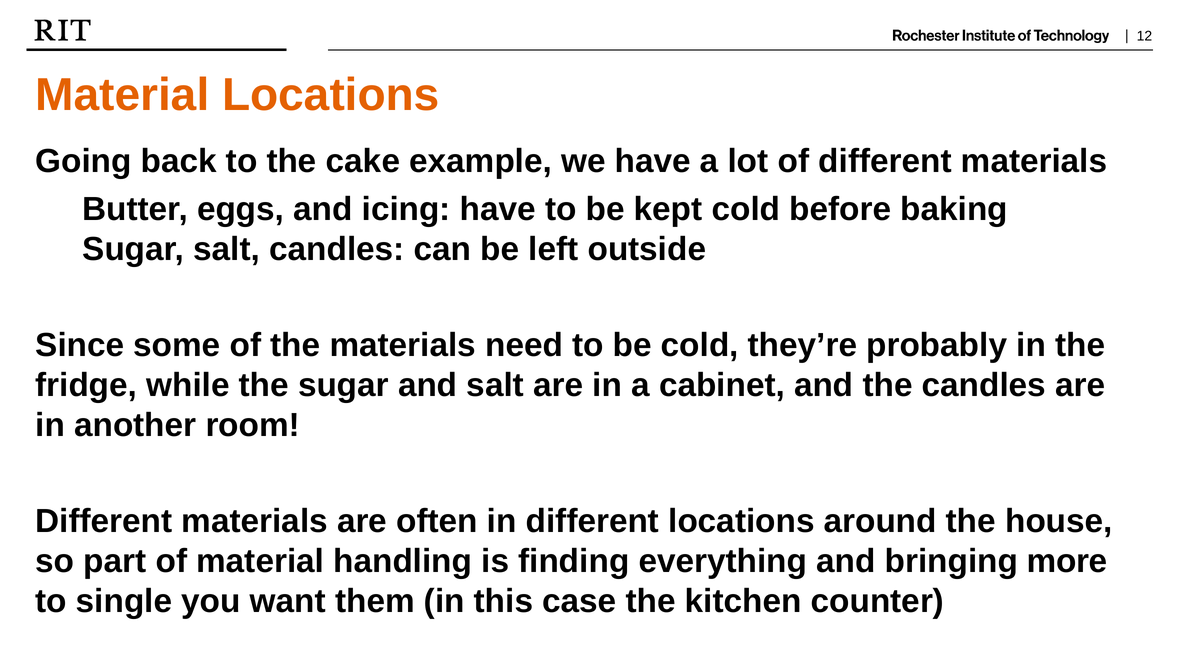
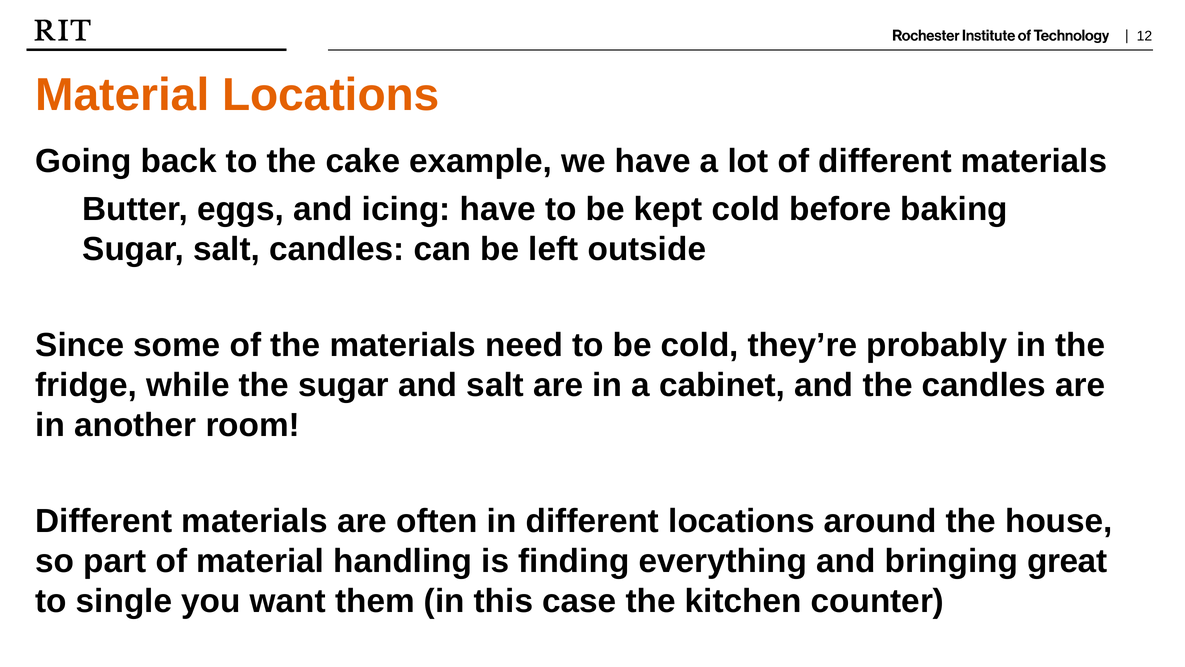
more: more -> great
